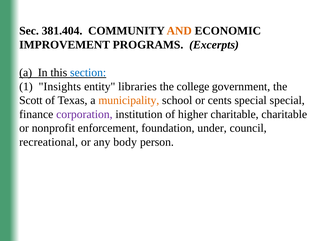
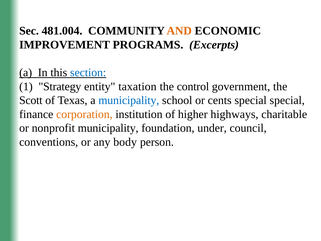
381.404: 381.404 -> 481.004
Insights: Insights -> Strategy
libraries: libraries -> taxation
college: college -> control
municipality at (129, 100) colour: orange -> blue
corporation colour: purple -> orange
higher charitable: charitable -> highways
nonprofit enforcement: enforcement -> municipality
recreational: recreational -> conventions
